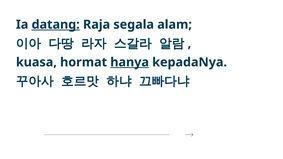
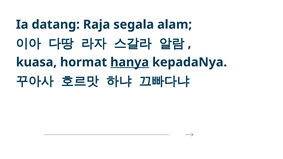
datang underline: present -> none
